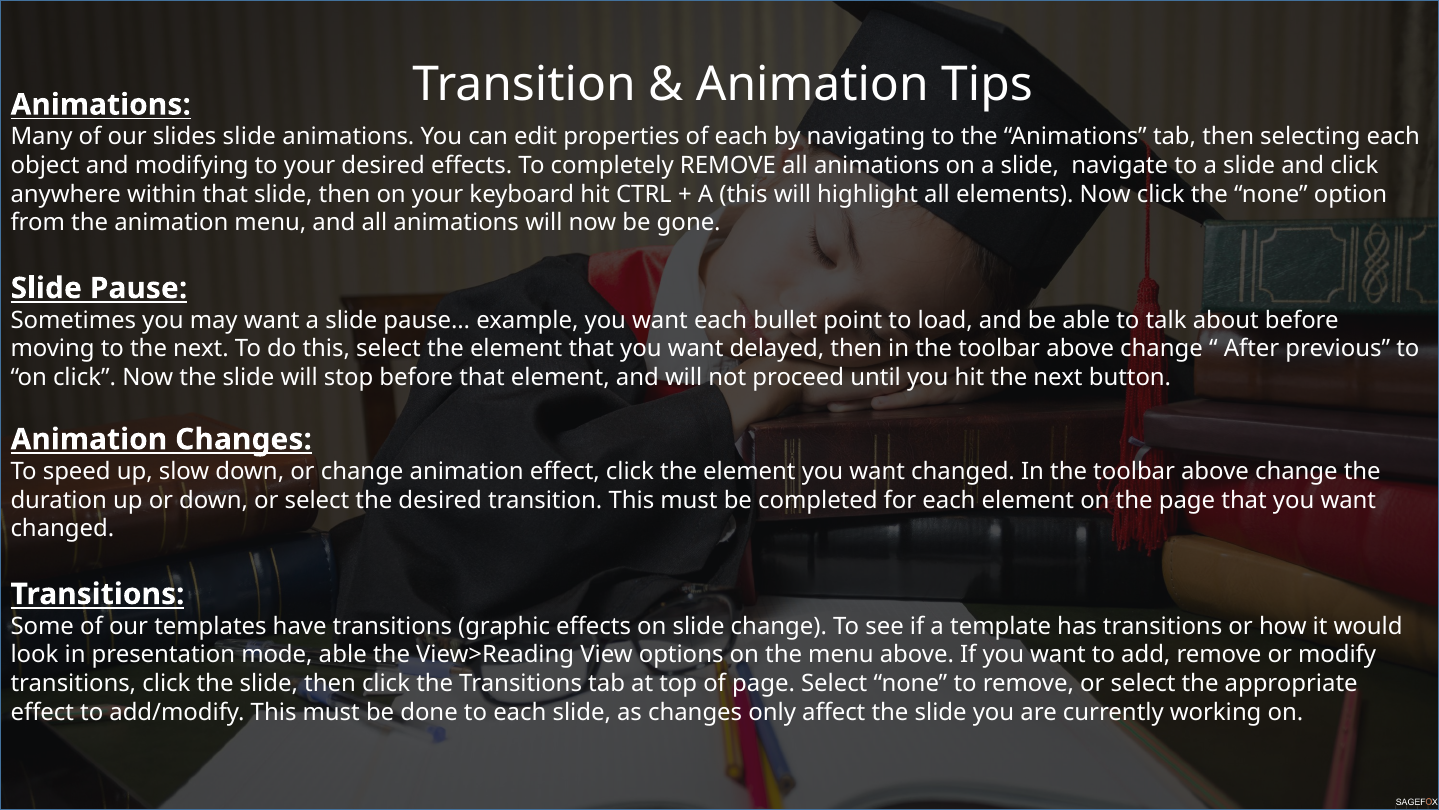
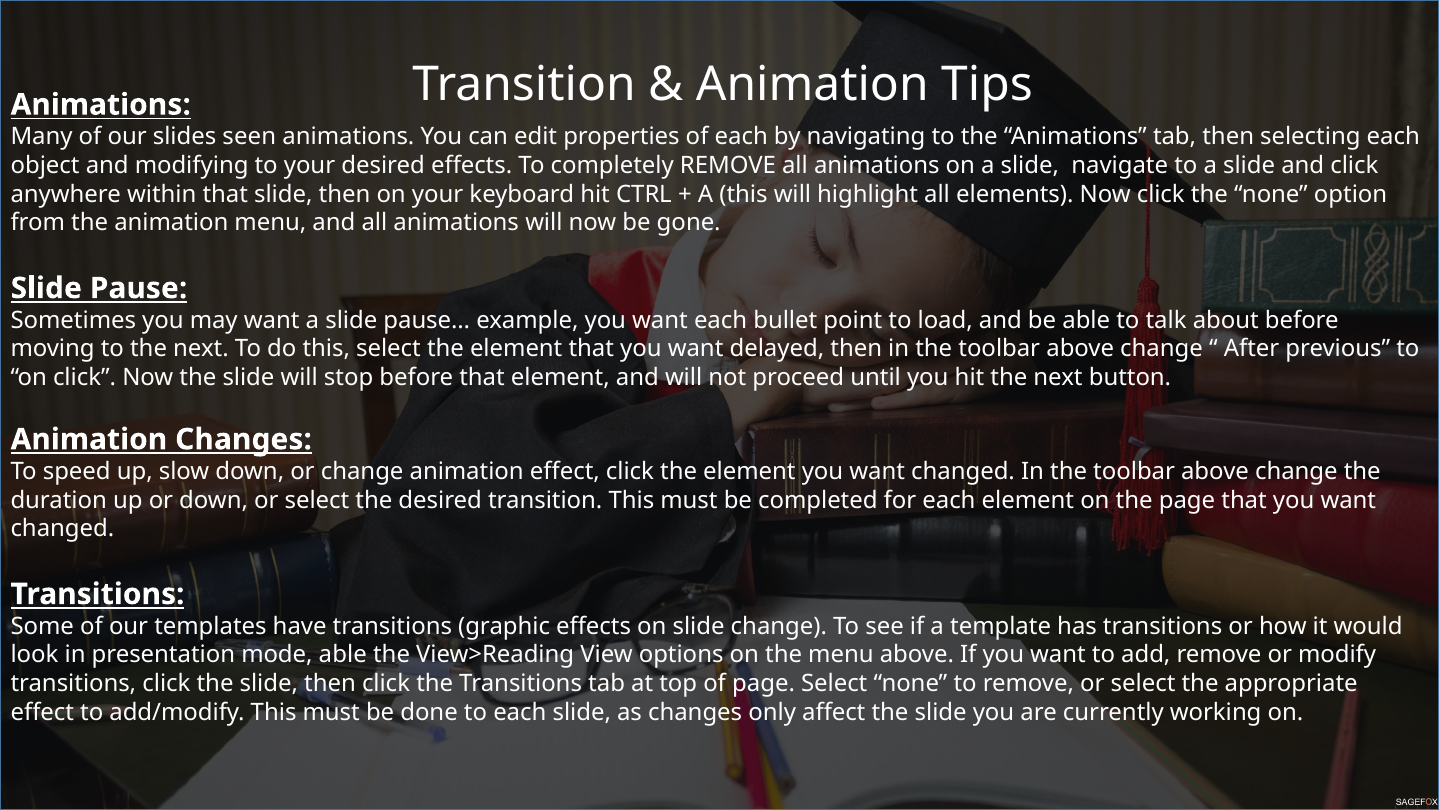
slides slide: slide -> seen
